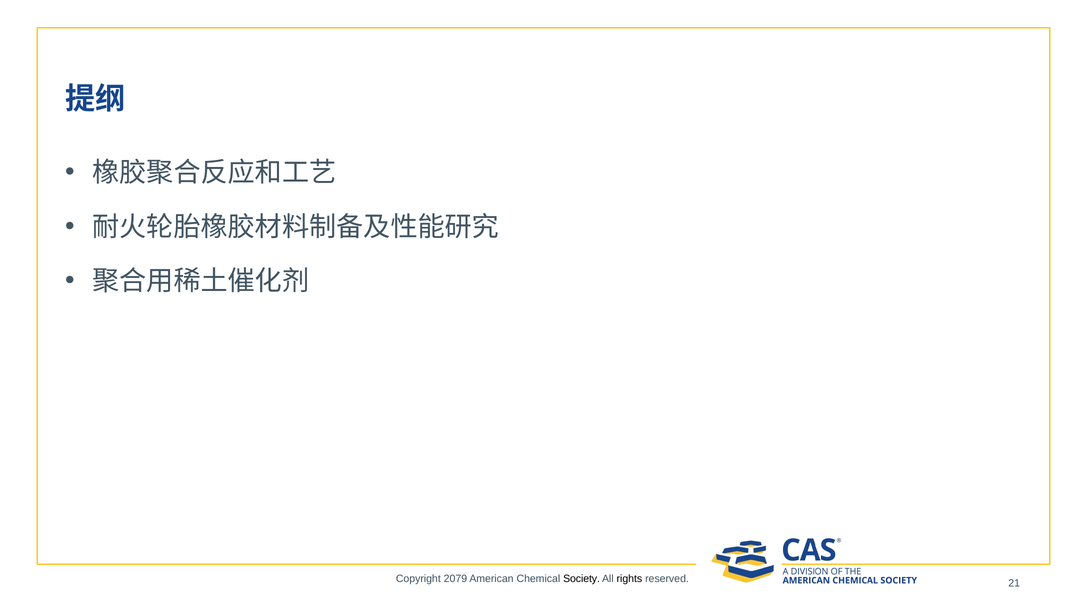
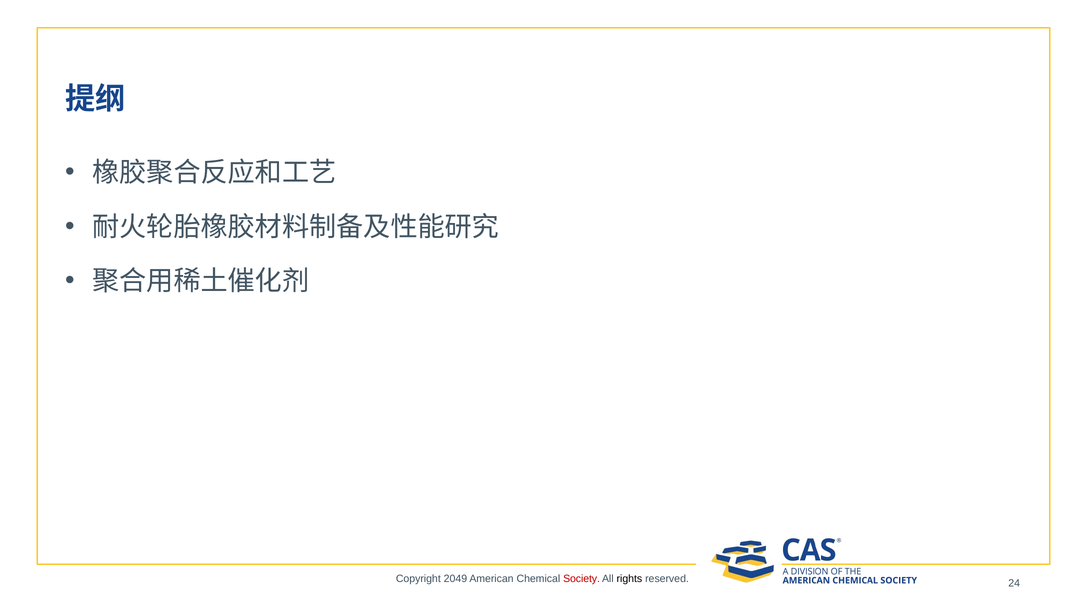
2079: 2079 -> 2049
Society colour: black -> red
21: 21 -> 24
